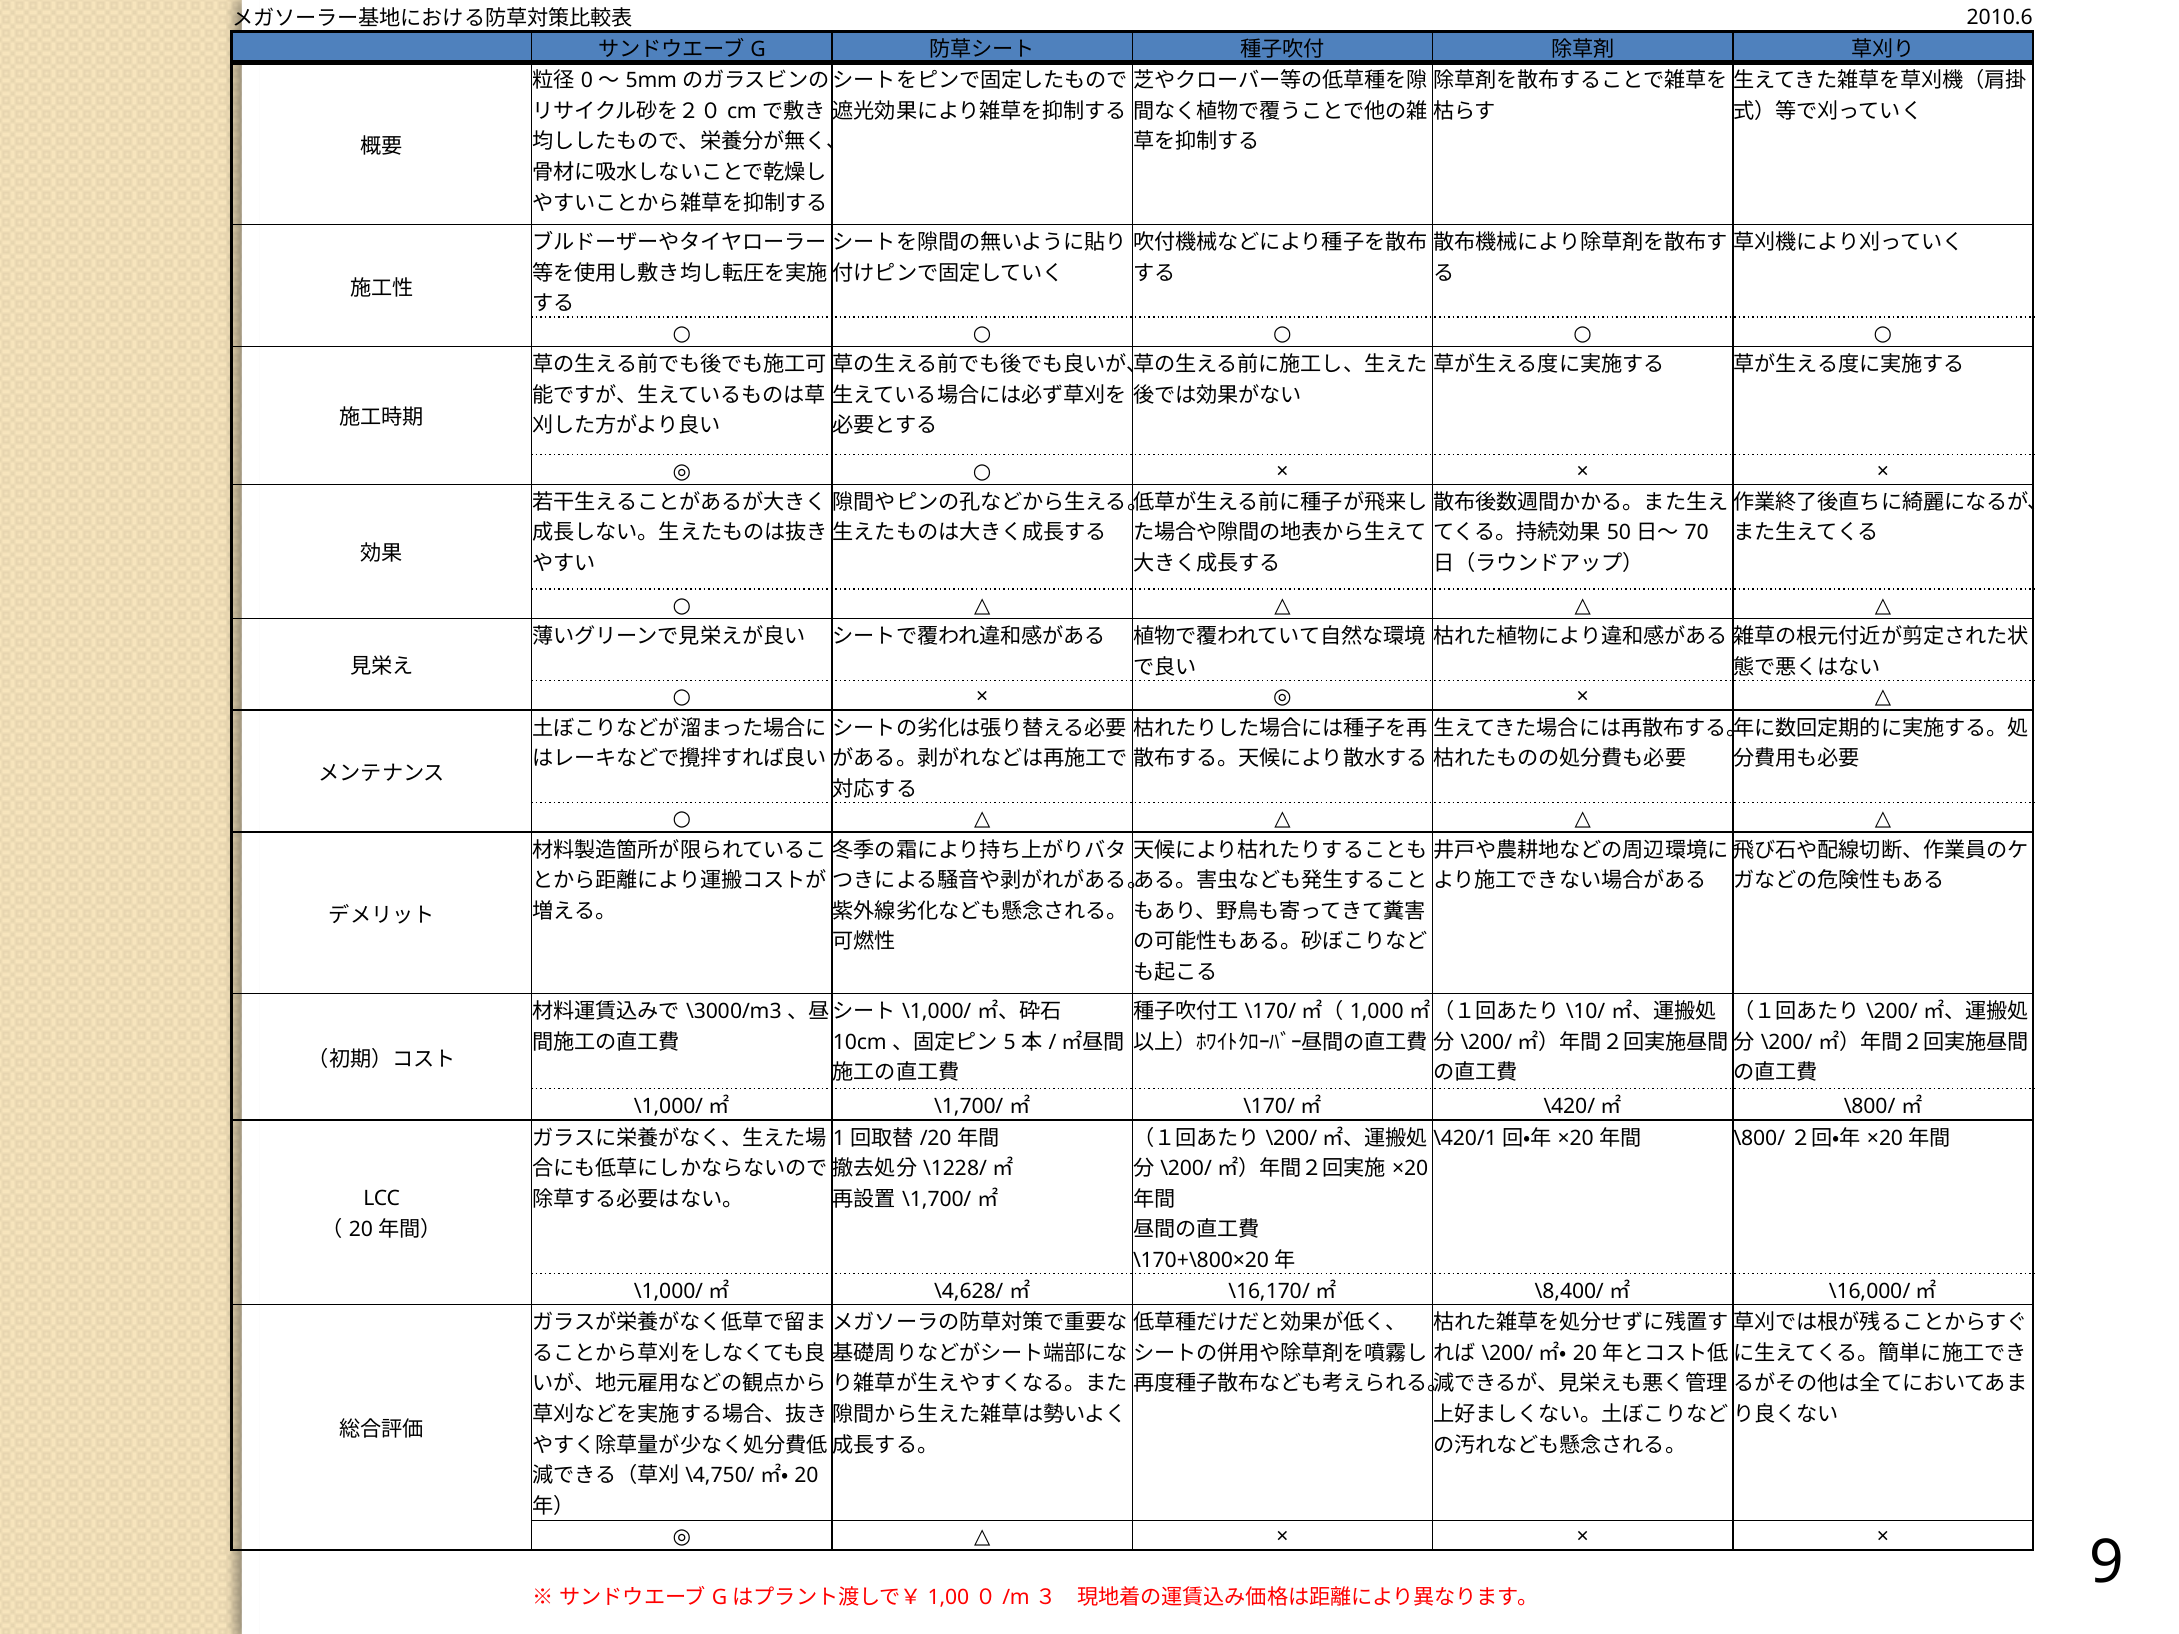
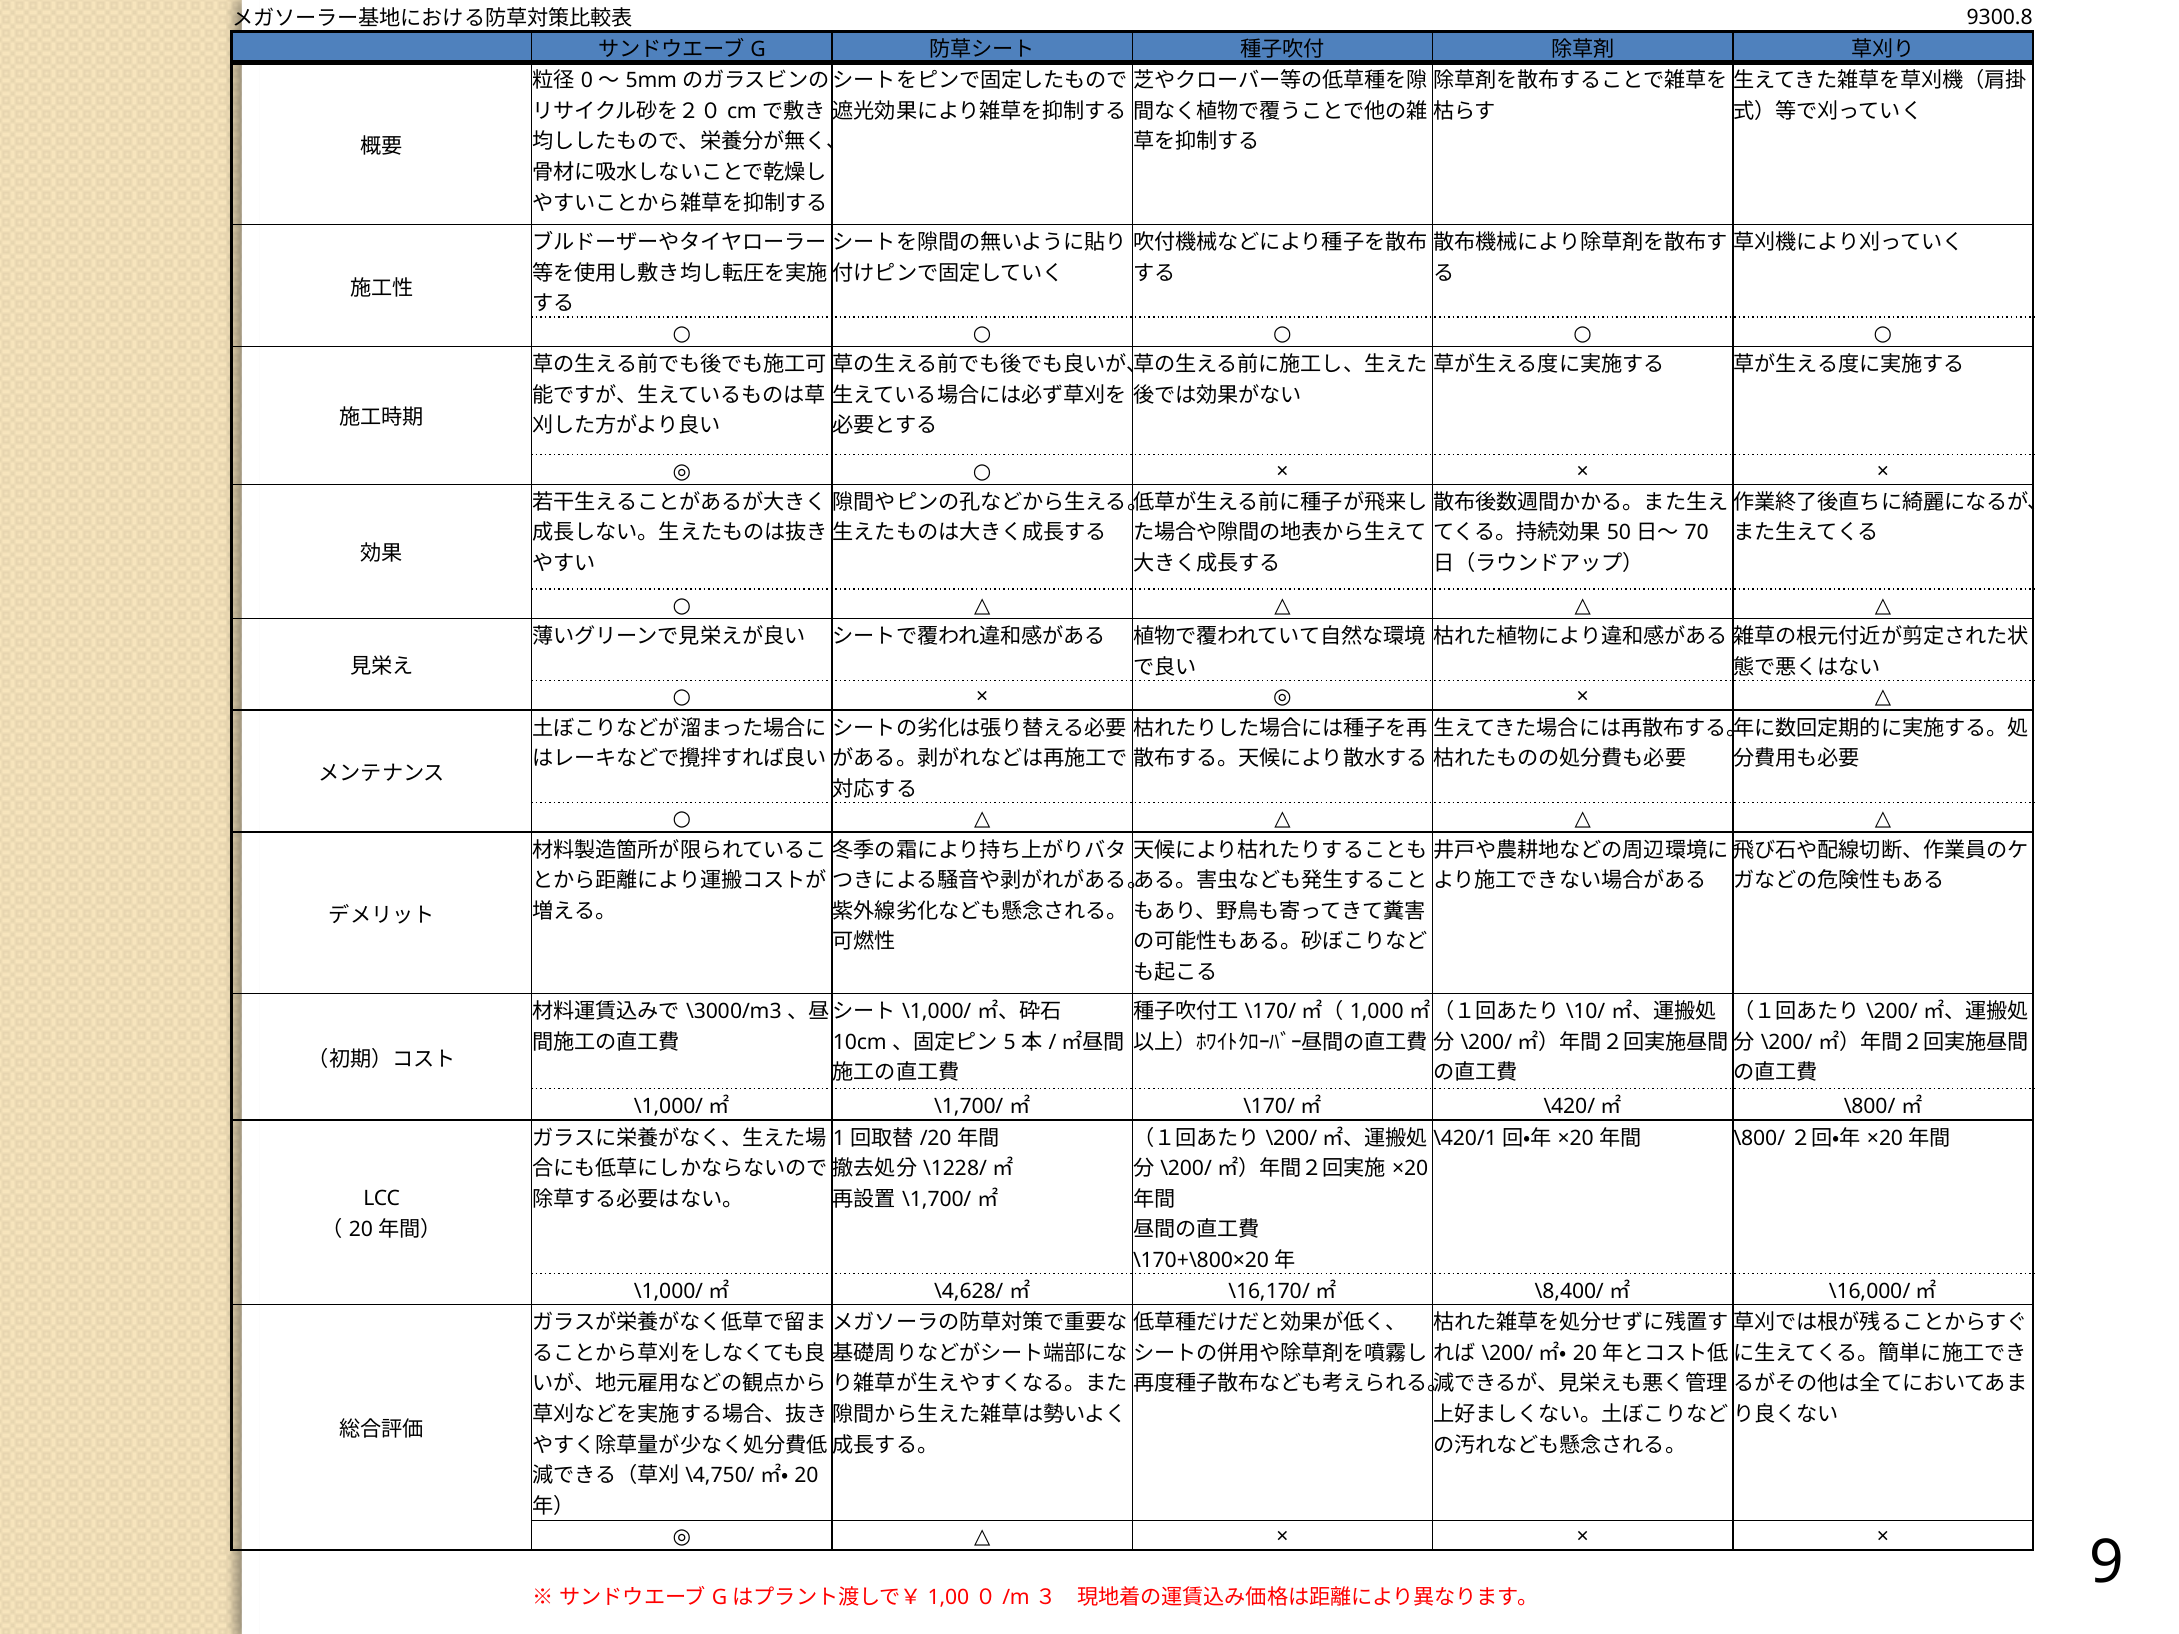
2010.6: 2010.6 -> 9300.8
